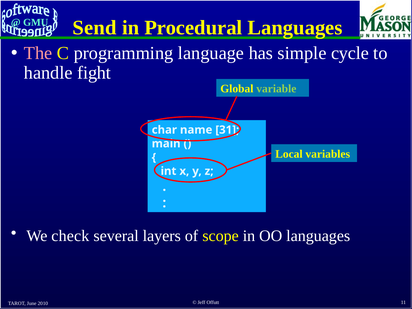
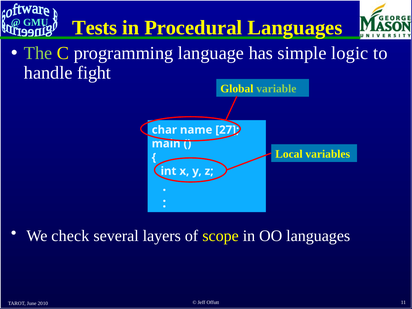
Send: Send -> Tests
The colour: pink -> light green
cycle: cycle -> logic
31: 31 -> 27
